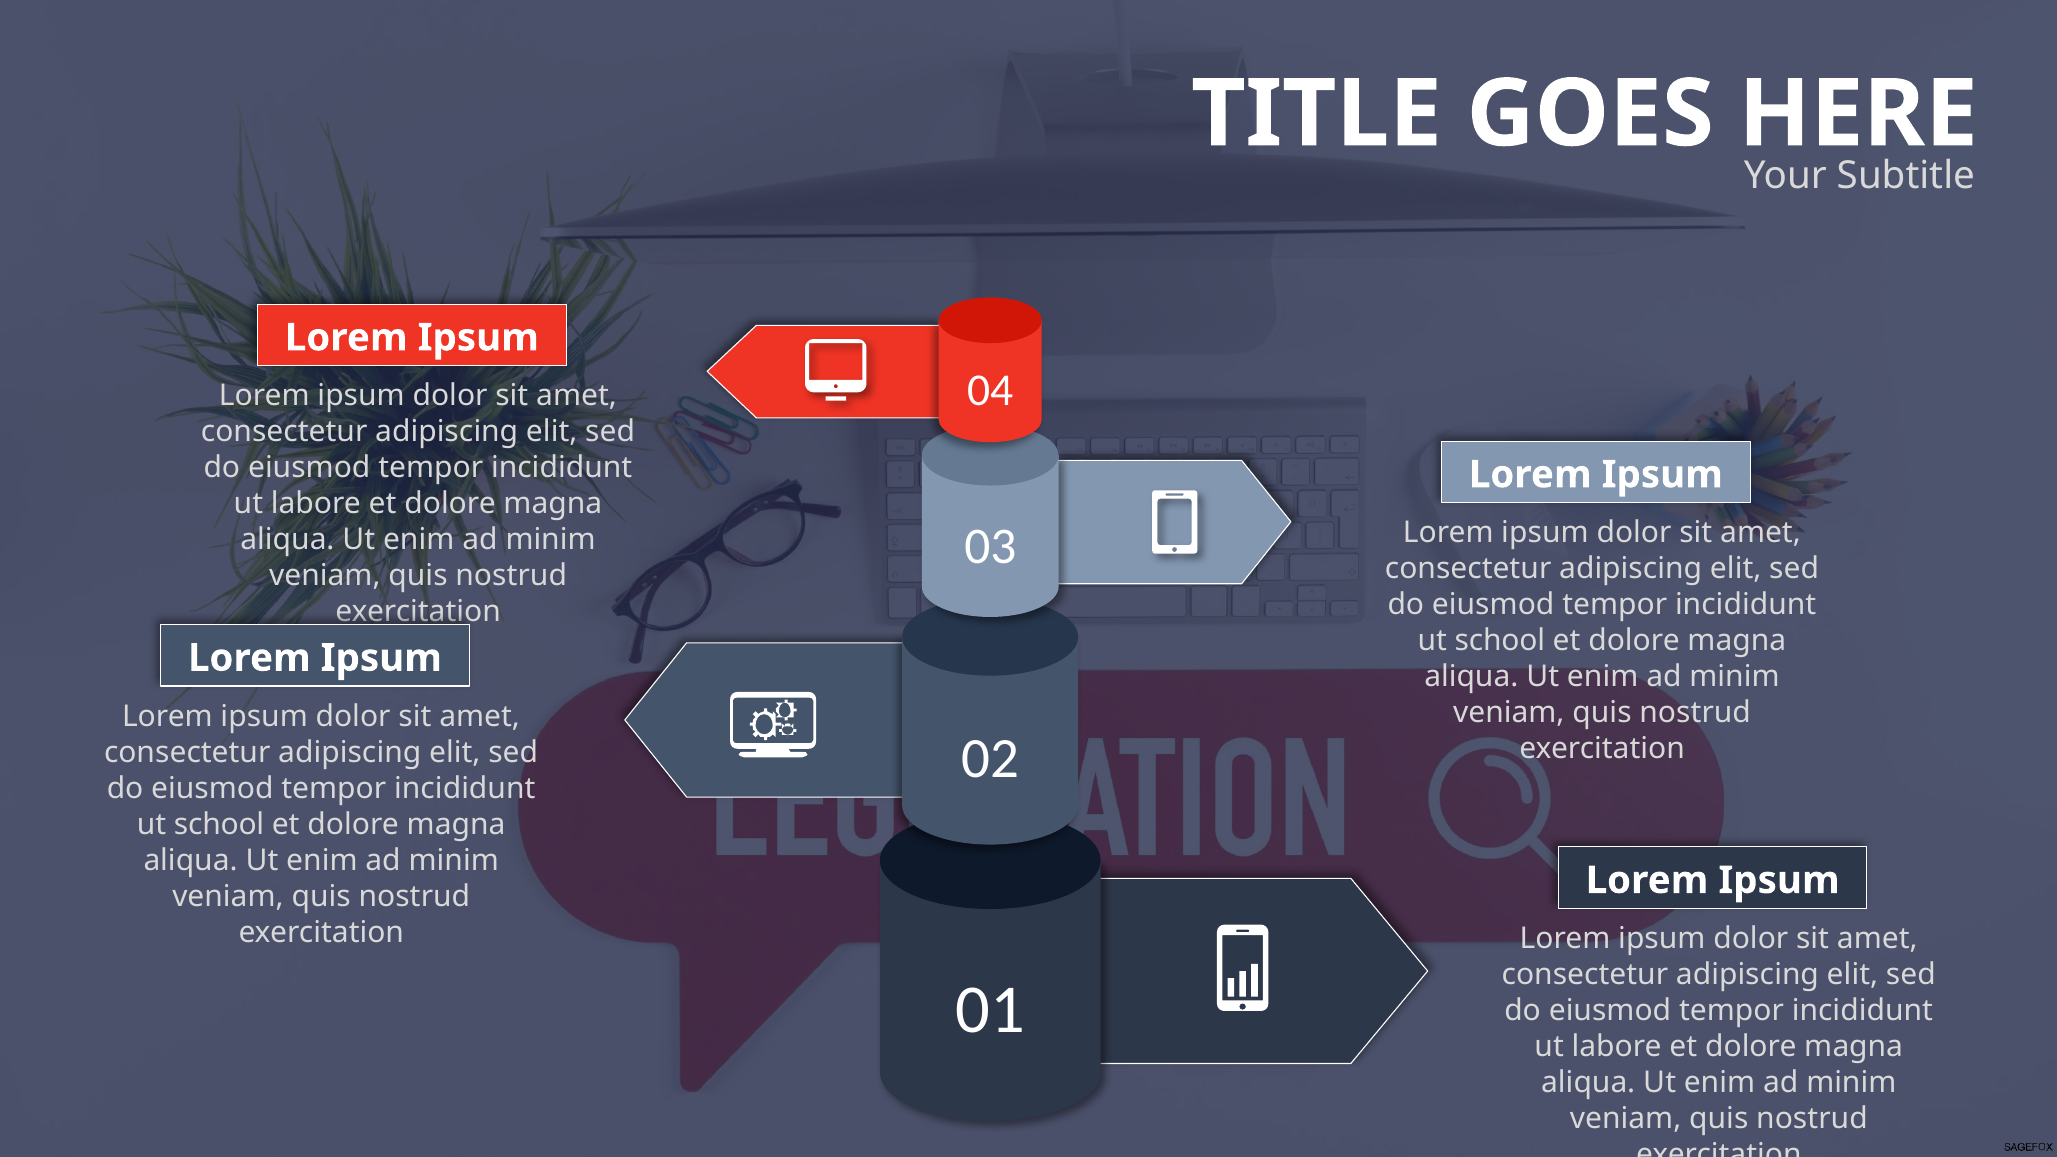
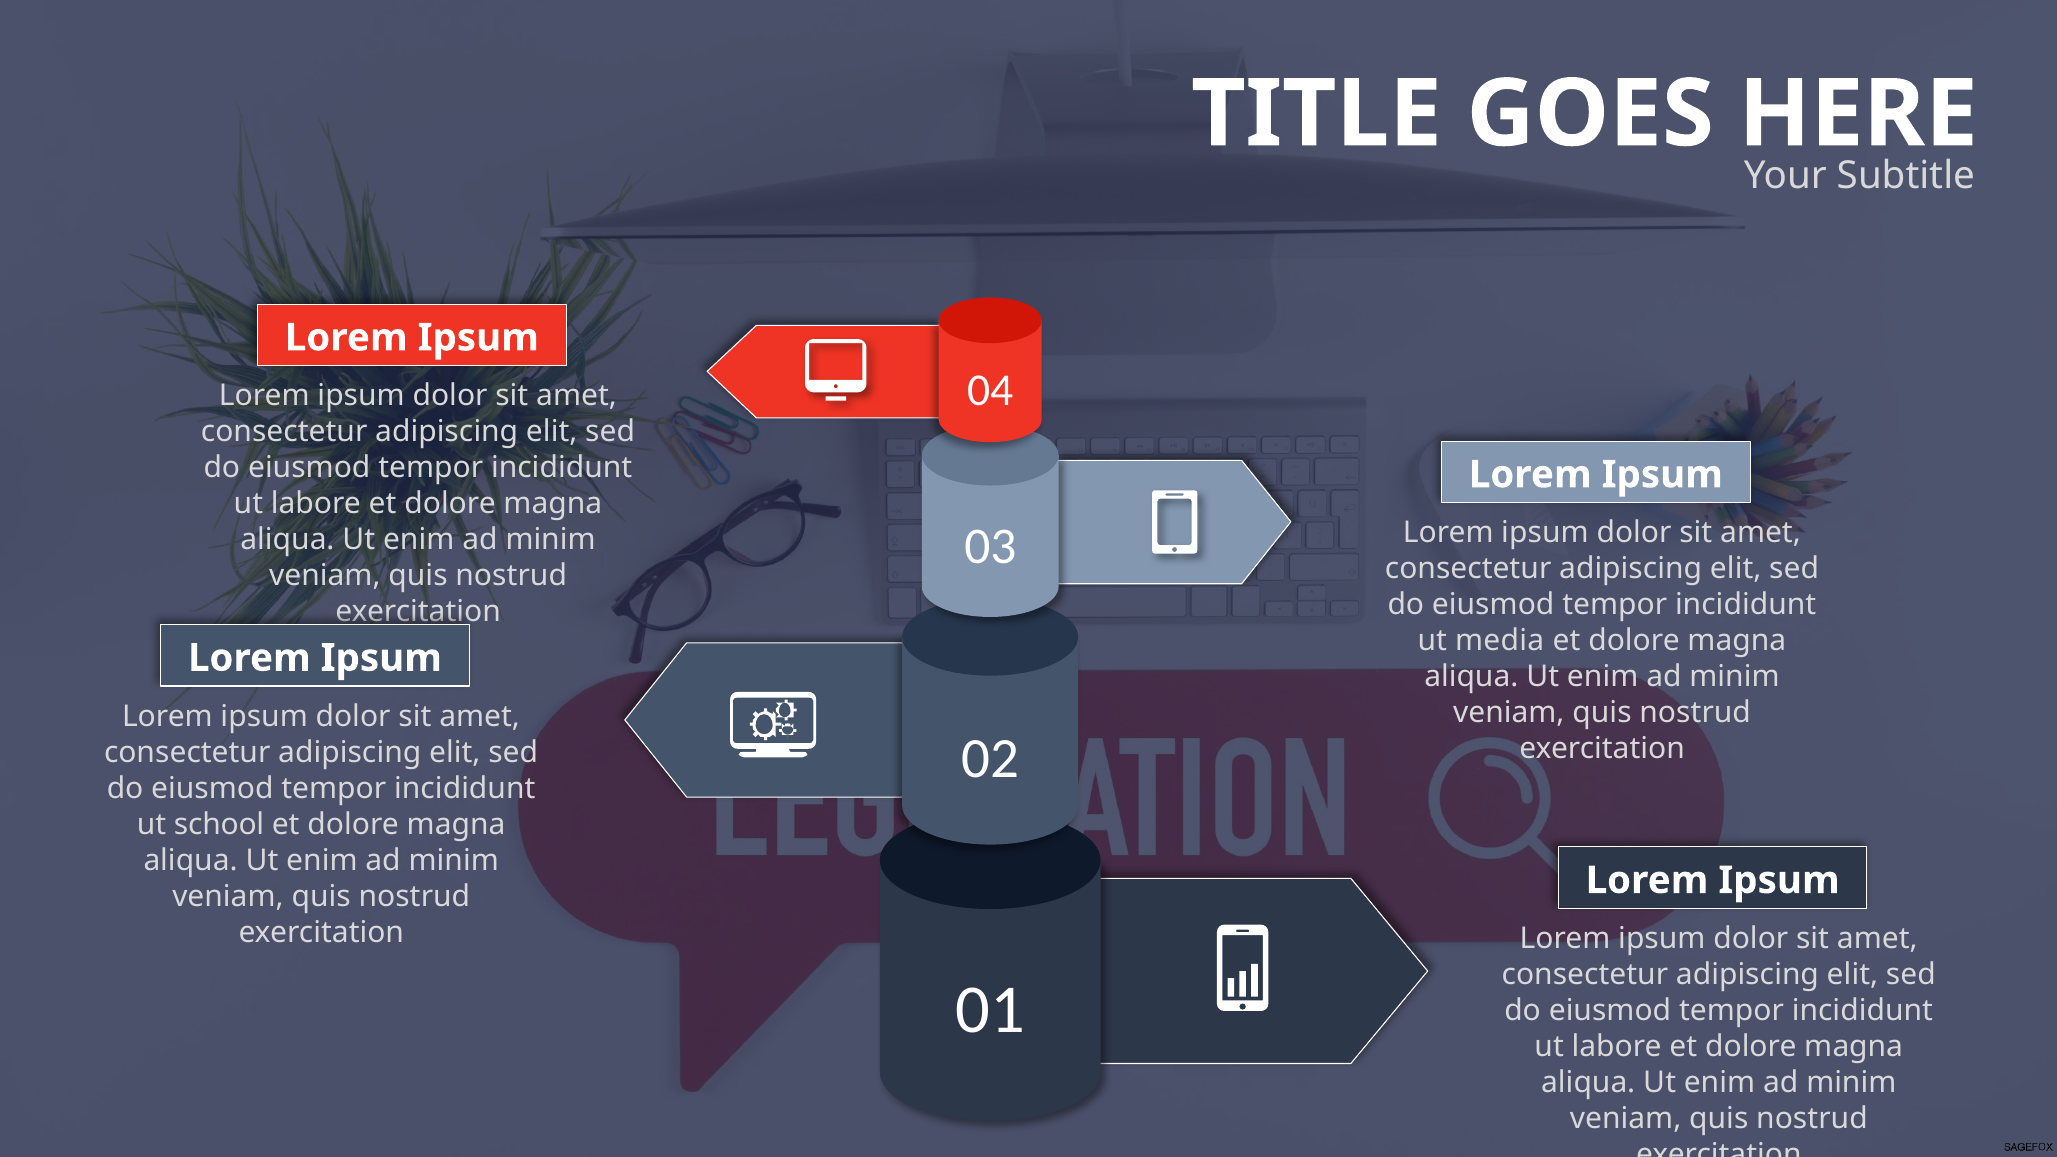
school at (1500, 641): school -> media
